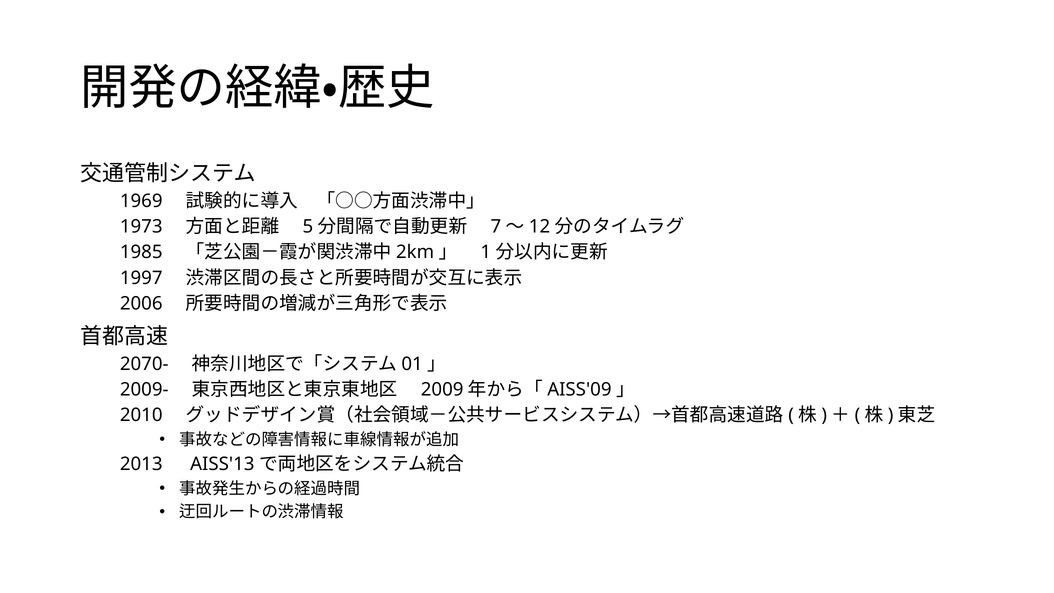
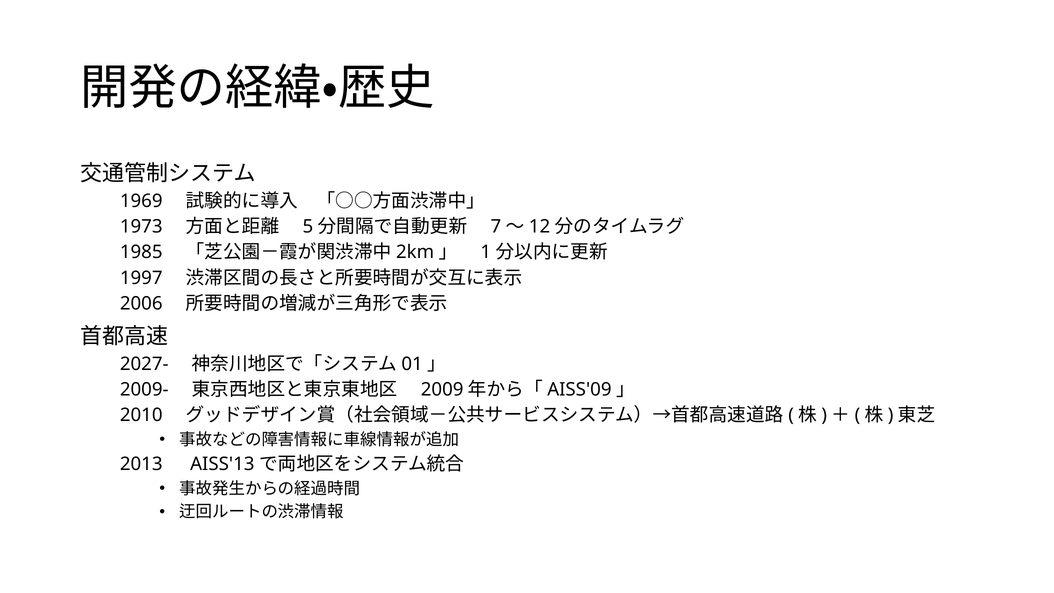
2070-: 2070- -> 2027-
